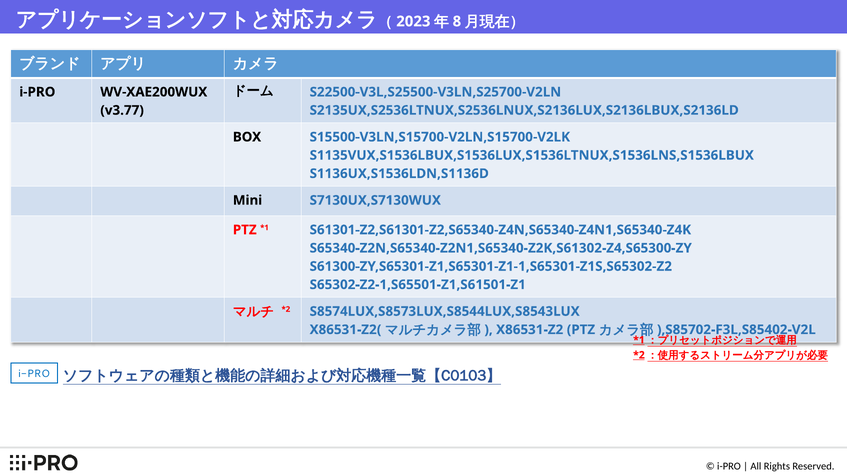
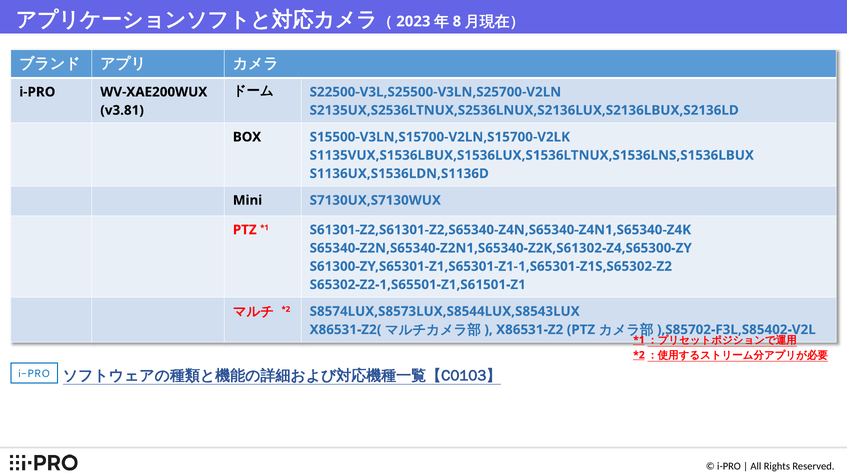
v3.77: v3.77 -> v3.81
